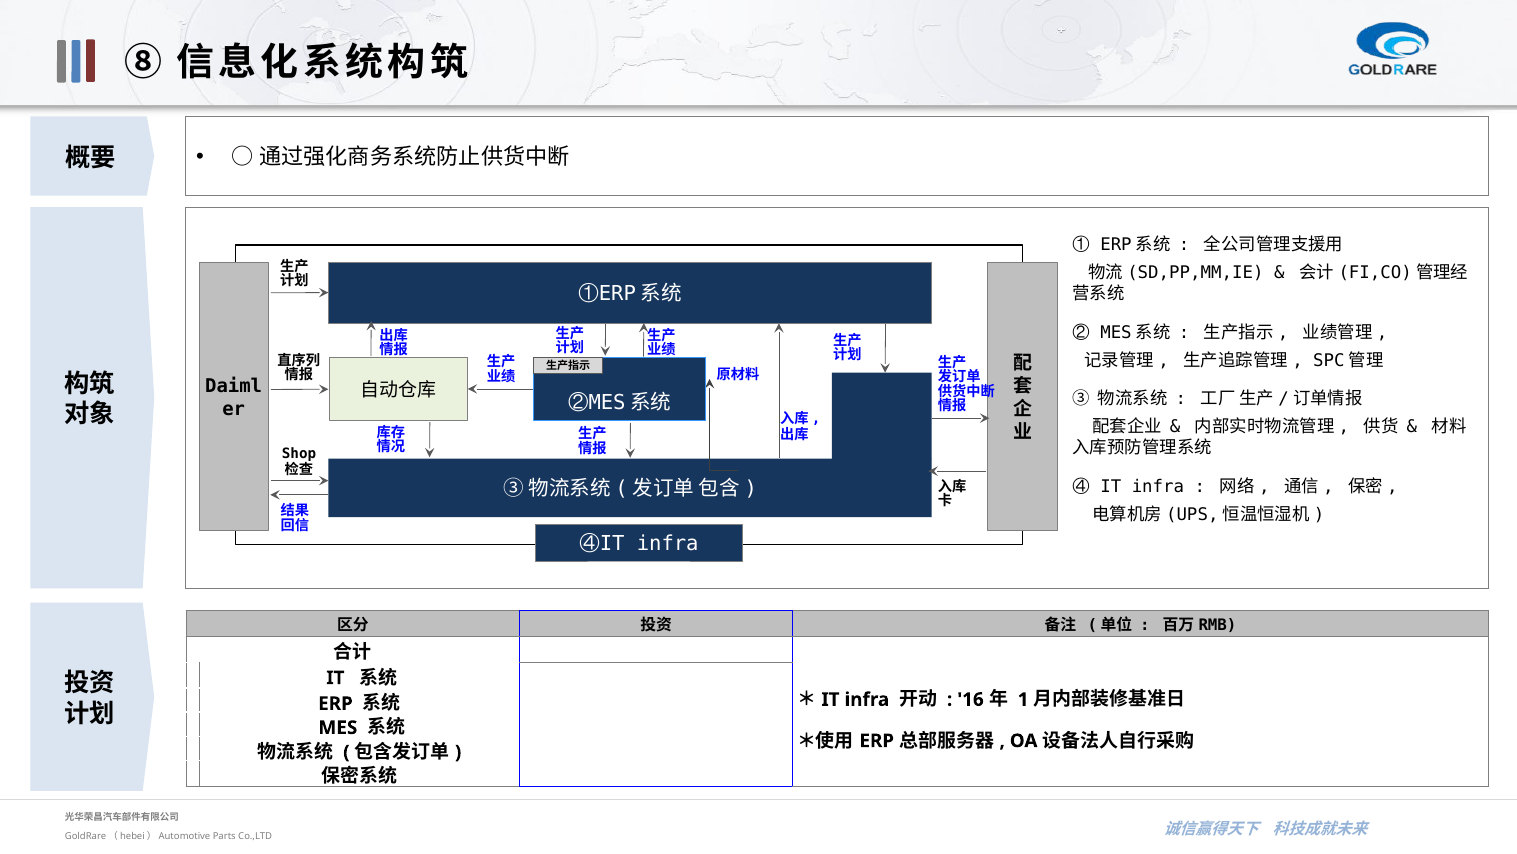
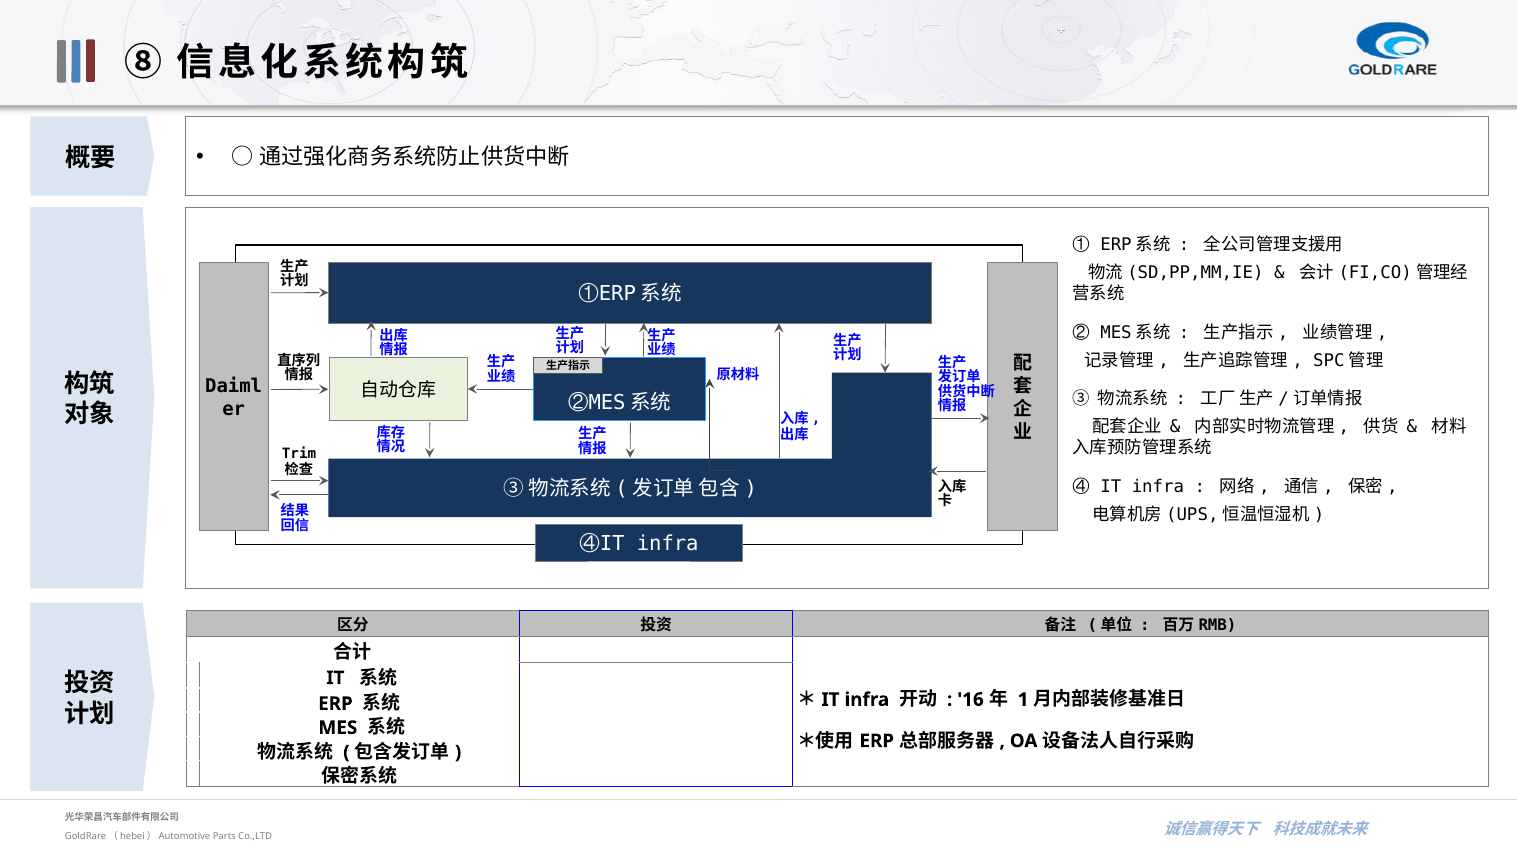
Shop: Shop -> Trim
